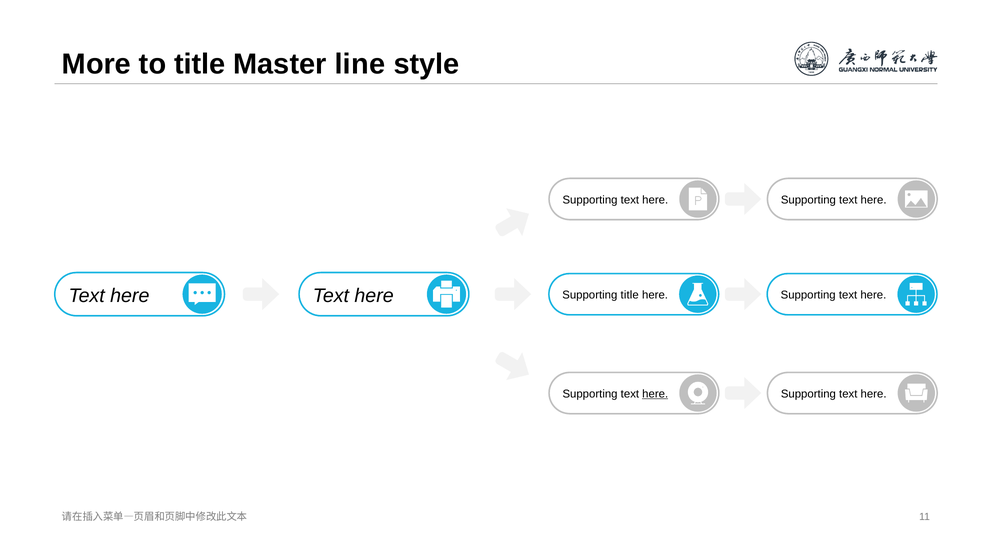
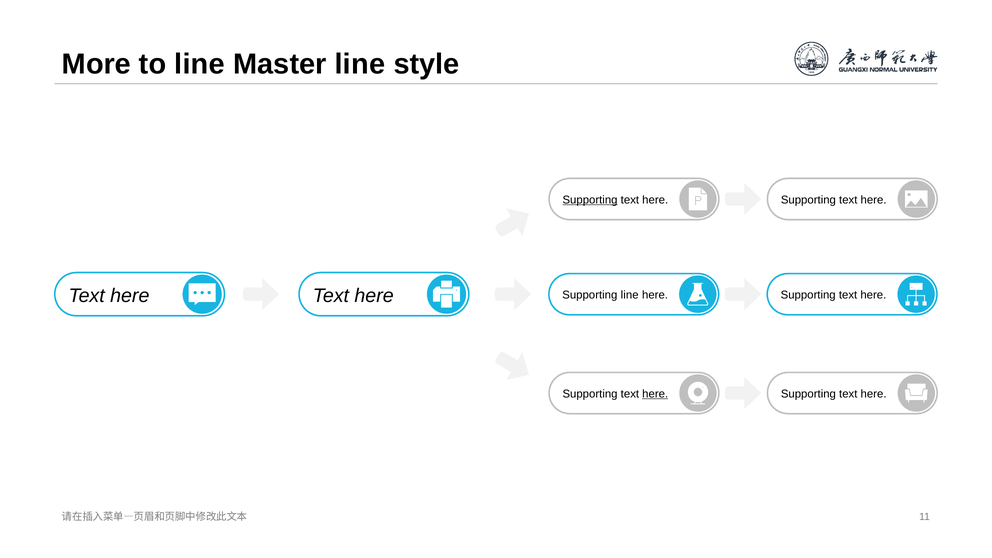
to title: title -> line
Supporting at (590, 200) underline: none -> present
Supporting title: title -> line
